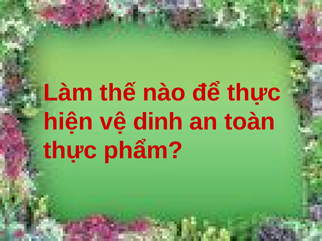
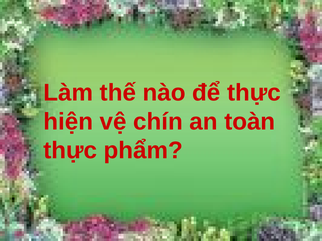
dinh: dinh -> chín
